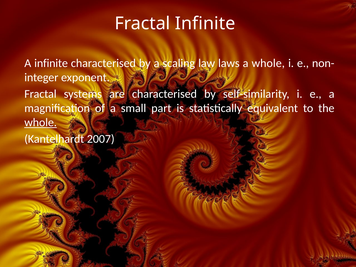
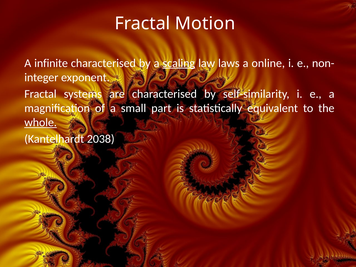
Fractal Infinite: Infinite -> Motion
scaling underline: none -> present
a whole: whole -> online
2007: 2007 -> 2038
